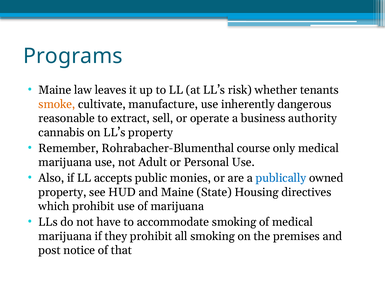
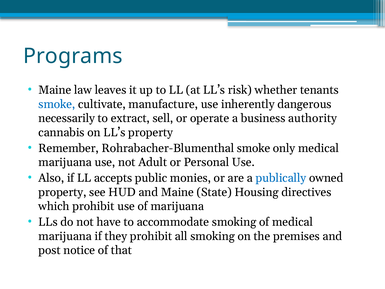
smoke at (57, 104) colour: orange -> blue
reasonable: reasonable -> necessarily
Rohrabacher-Blumenthal course: course -> smoke
